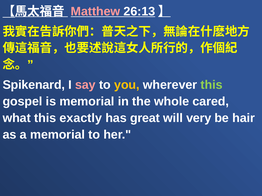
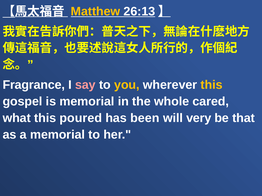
Matthew colour: pink -> yellow
Spikenard: Spikenard -> Fragrance
this at (212, 85) colour: light green -> yellow
exactly: exactly -> poured
great: great -> been
hair: hair -> that
